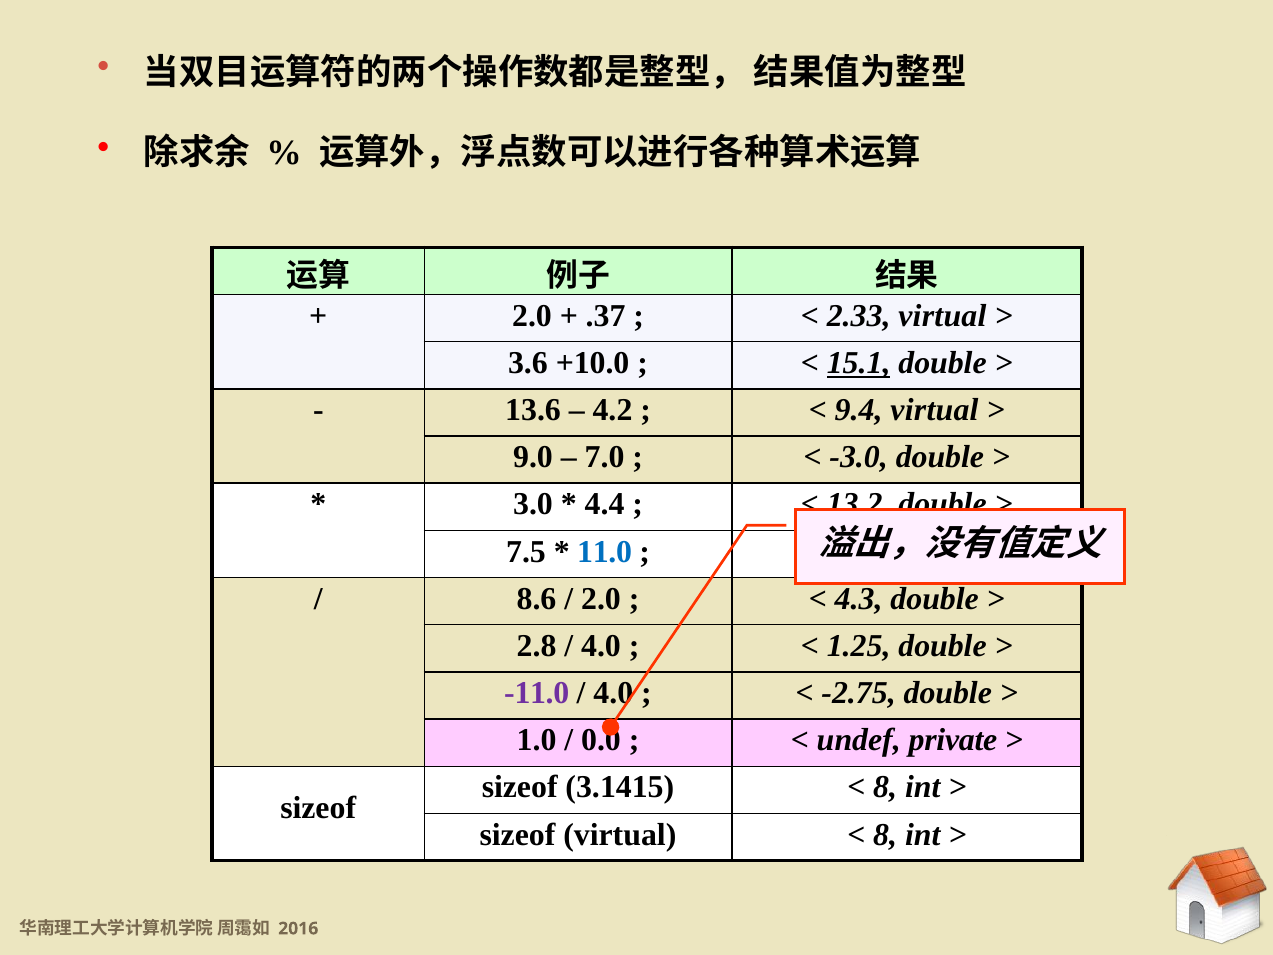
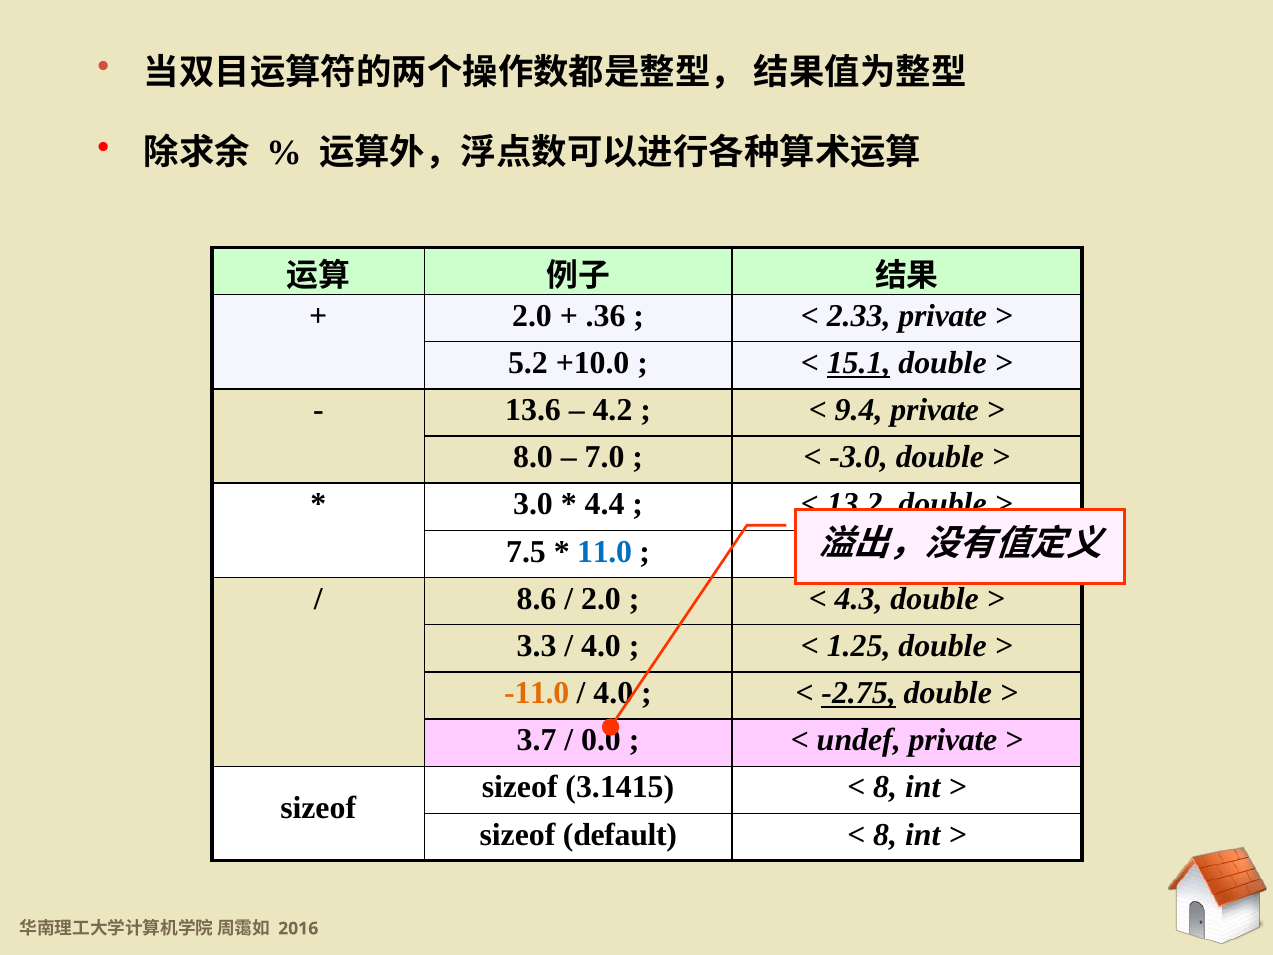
.37: .37 -> .36
2.33 virtual: virtual -> private
3.6: 3.6 -> 5.2
9.4 virtual: virtual -> private
9.0: 9.0 -> 8.0
2.8: 2.8 -> 3.3
-11.0 colour: purple -> orange
-2.75 underline: none -> present
1.0: 1.0 -> 3.7
sizeof virtual: virtual -> default
